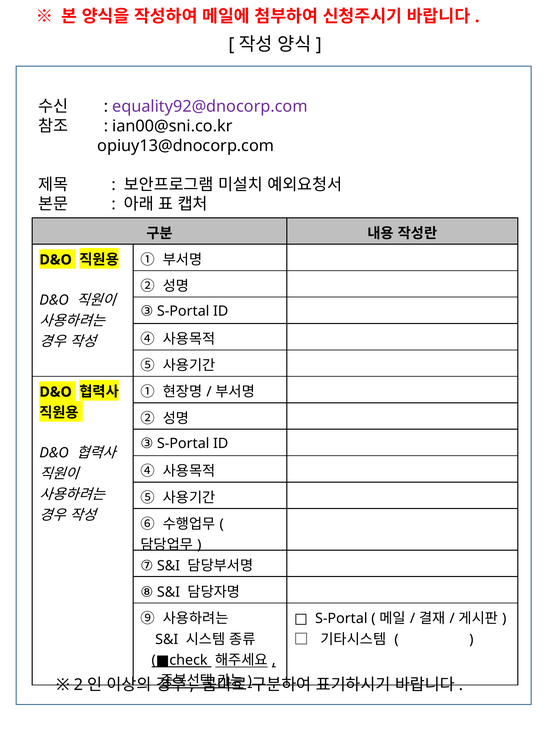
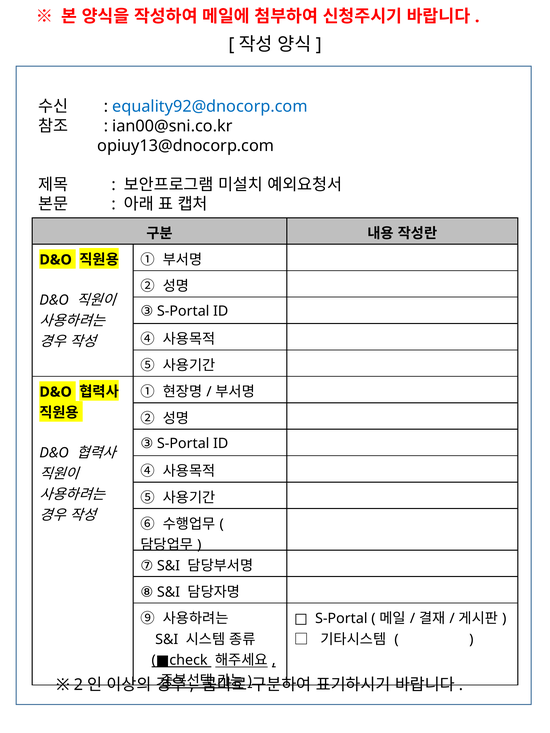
equality92@dnocorp.com colour: purple -> blue
